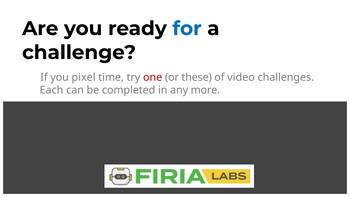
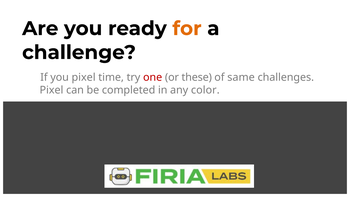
for colour: blue -> orange
video: video -> same
Each at (51, 90): Each -> Pixel
more: more -> color
